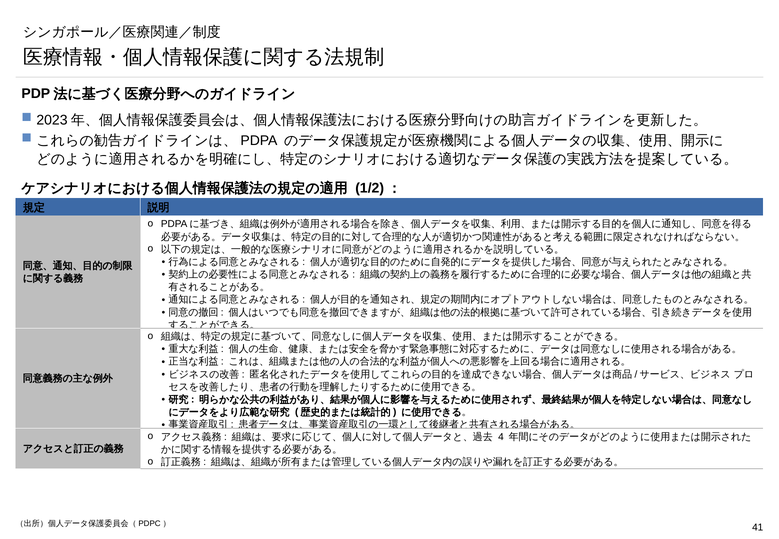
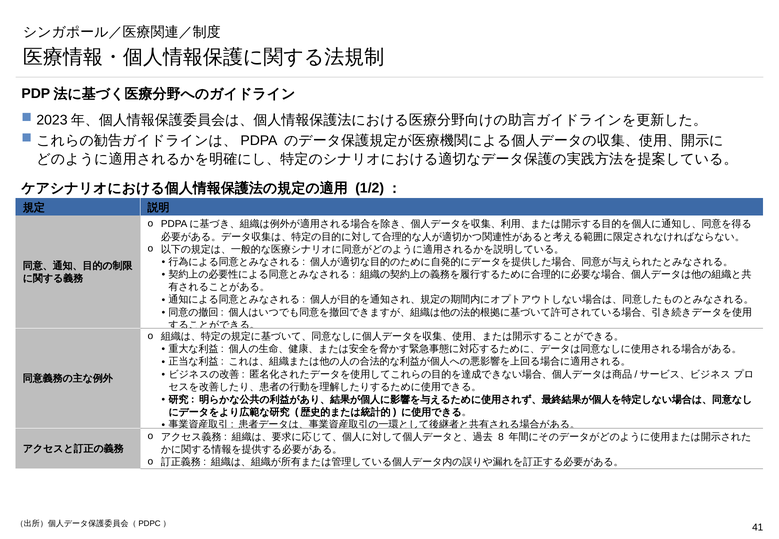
4: 4 -> 8
